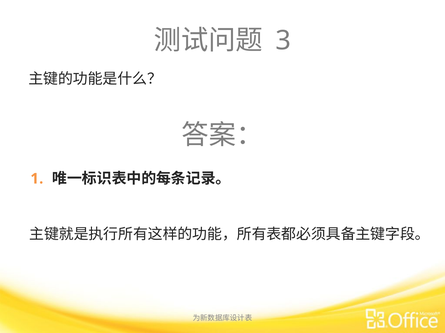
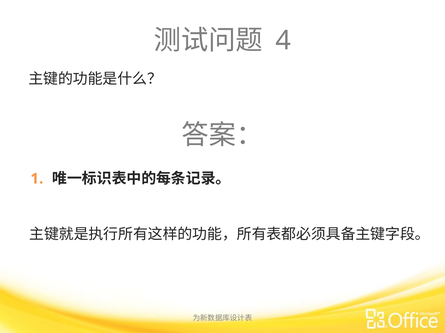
3: 3 -> 4
